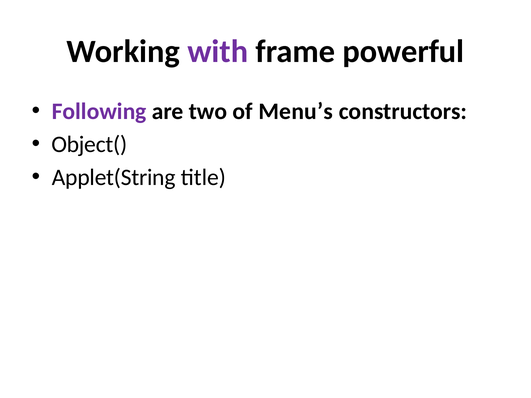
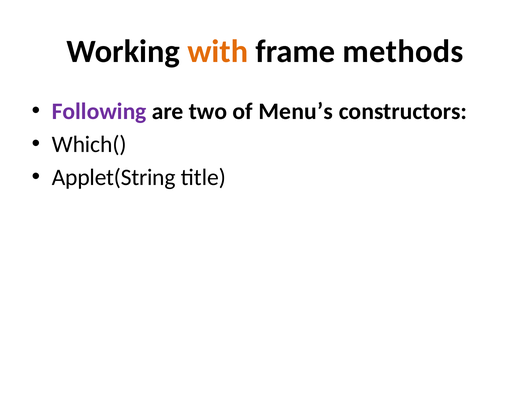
with colour: purple -> orange
powerful: powerful -> methods
Object(: Object( -> Which(
